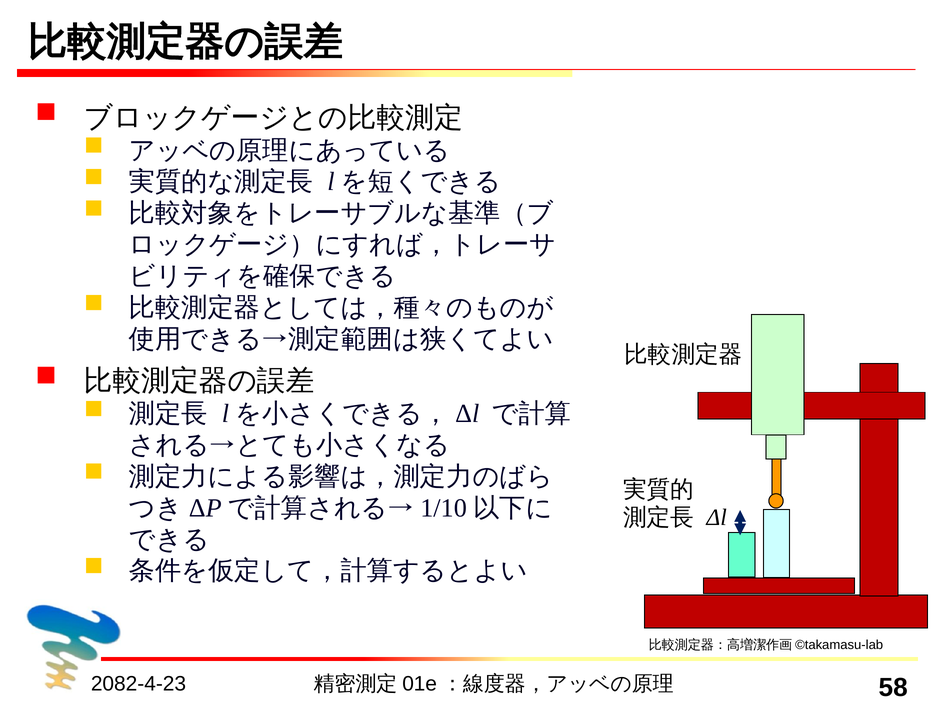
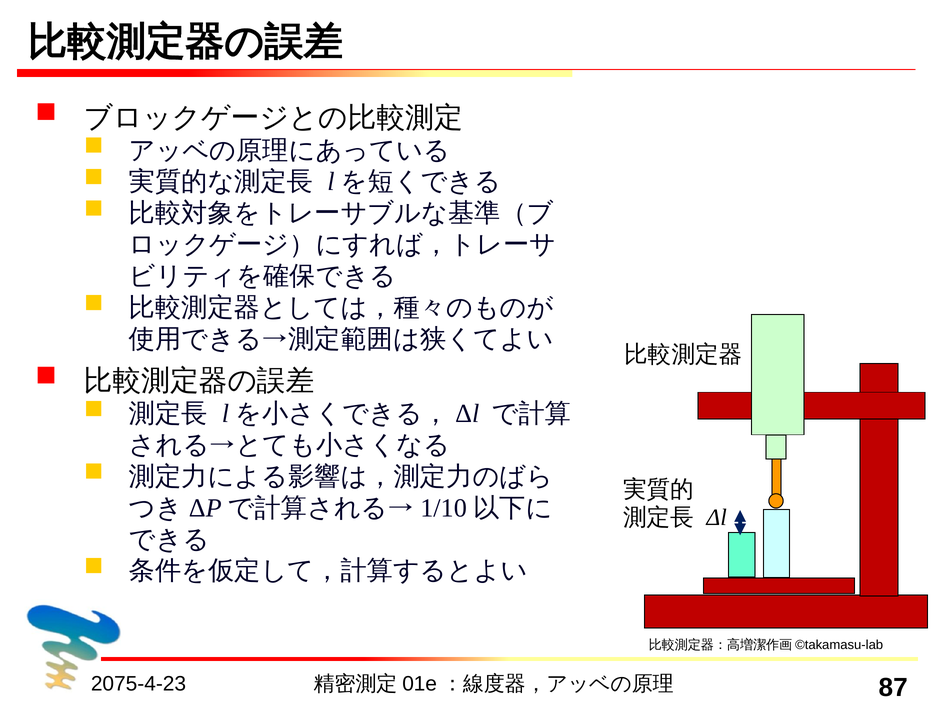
2082-4-23: 2082-4-23 -> 2075-4-23
58: 58 -> 87
